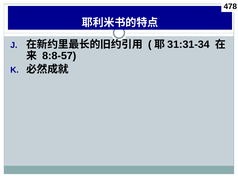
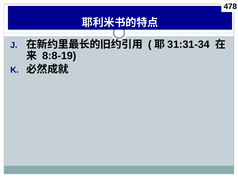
8:8-57: 8:8-57 -> 8:8-19
